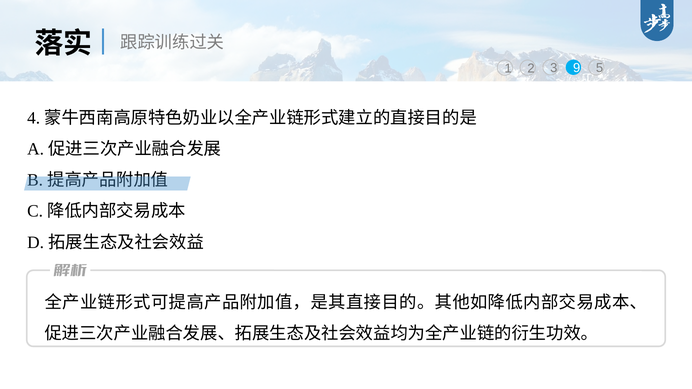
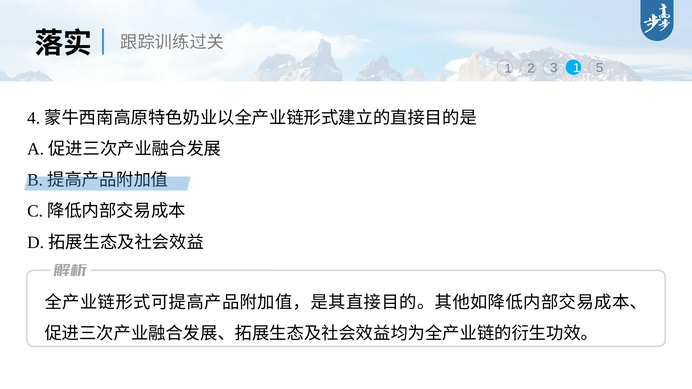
3 9: 9 -> 1
